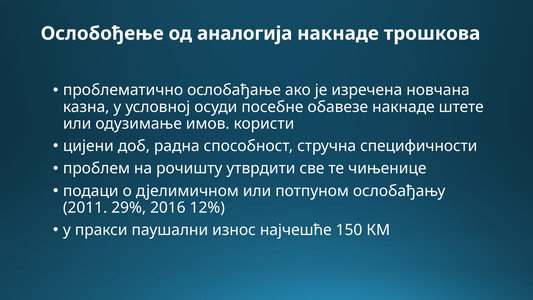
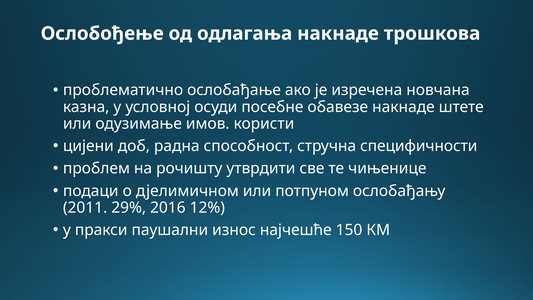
аналогија: аналогија -> одлагања
